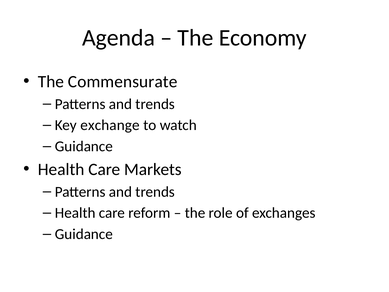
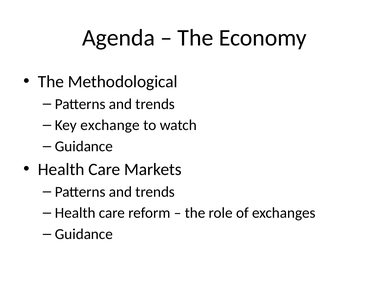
Commensurate: Commensurate -> Methodological
